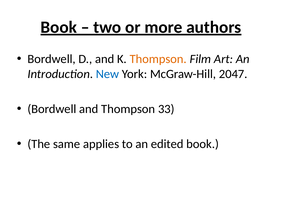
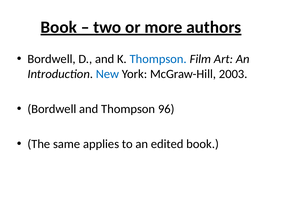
Thompson at (158, 59) colour: orange -> blue
2047: 2047 -> 2003
33: 33 -> 96
